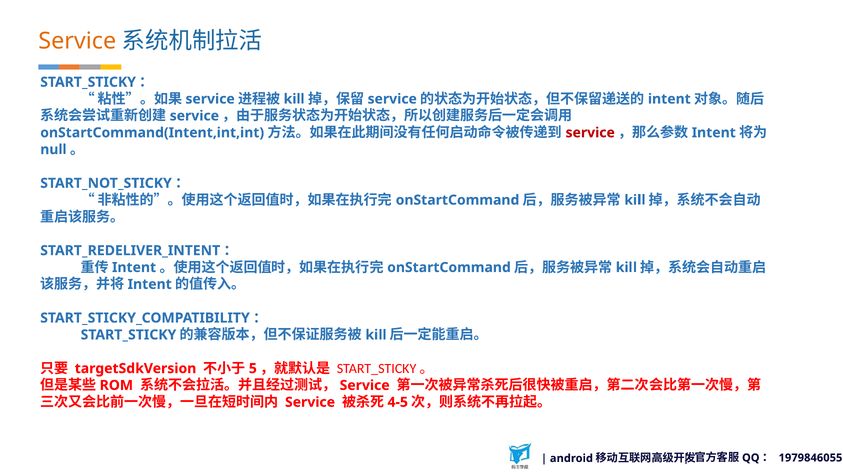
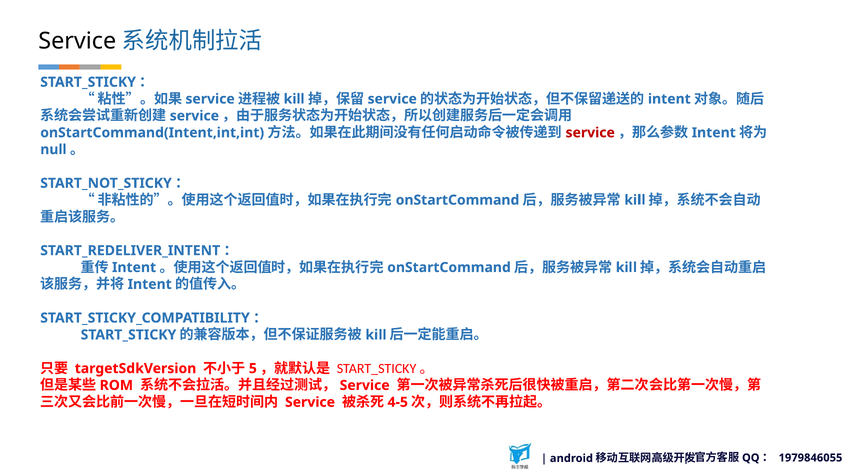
Service at (77, 41) colour: orange -> black
